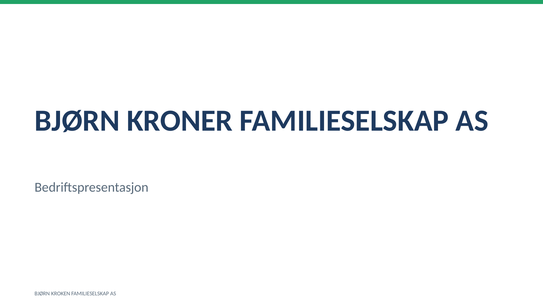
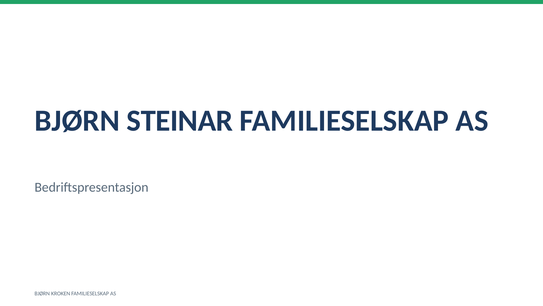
KRONER: KRONER -> STEINAR
